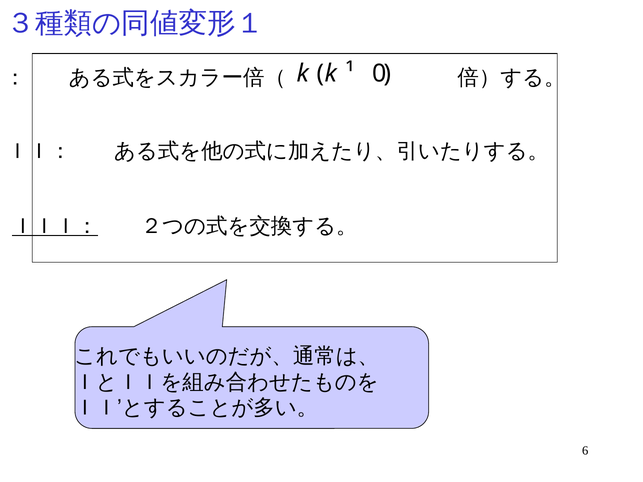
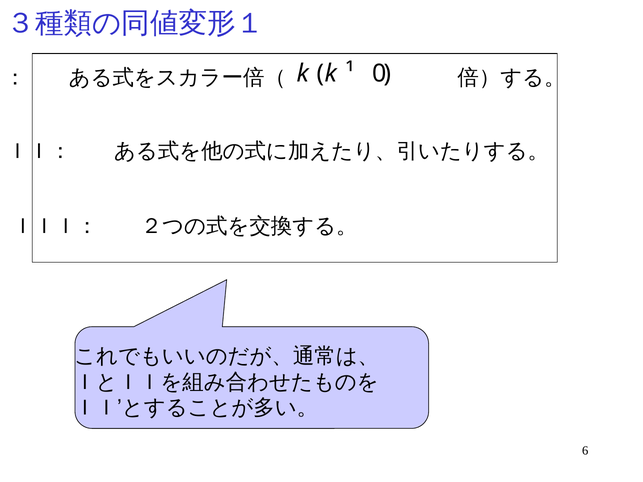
ＩＩＩ： underline: present -> none
